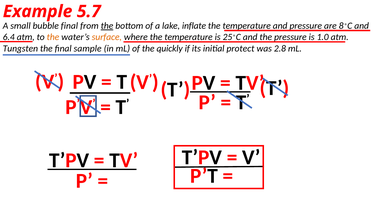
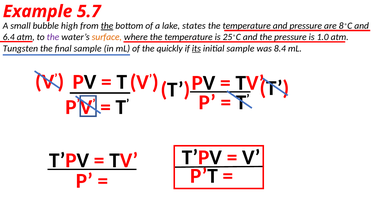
final at (69, 26): final -> high
inflate: inflate -> states
the at (53, 37) colour: orange -> purple
its underline: none -> present
initial protect: protect -> sample
2.8: 2.8 -> 8.4
